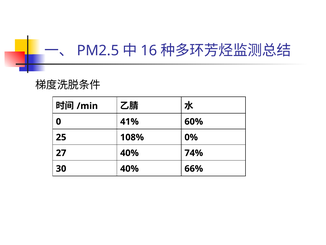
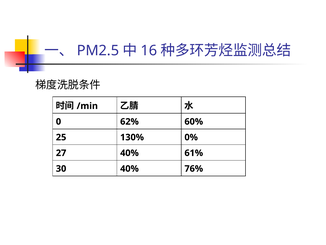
41%: 41% -> 62%
108%: 108% -> 130%
74%: 74% -> 61%
66%: 66% -> 76%
